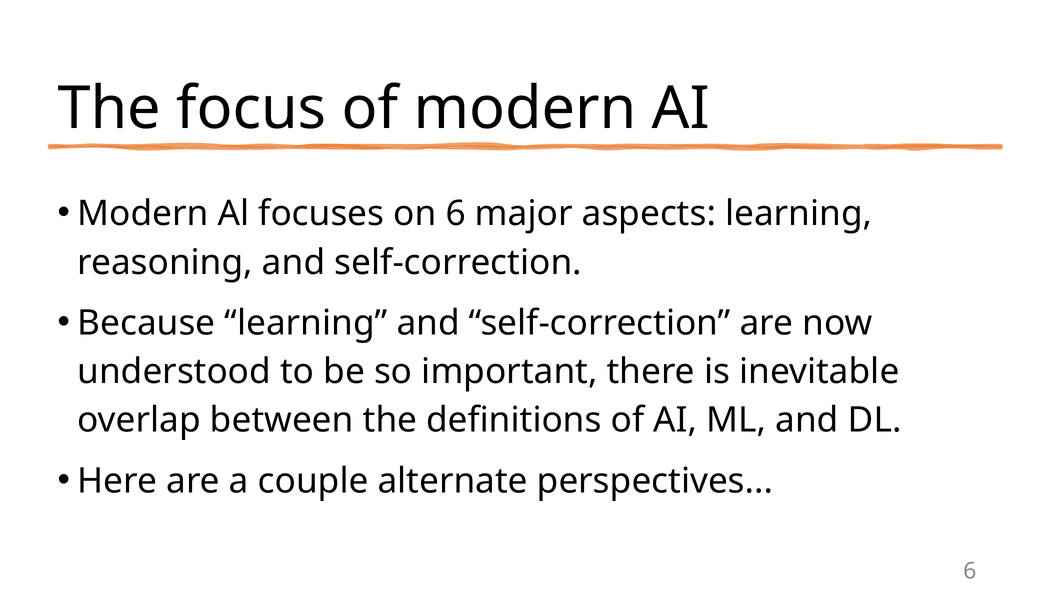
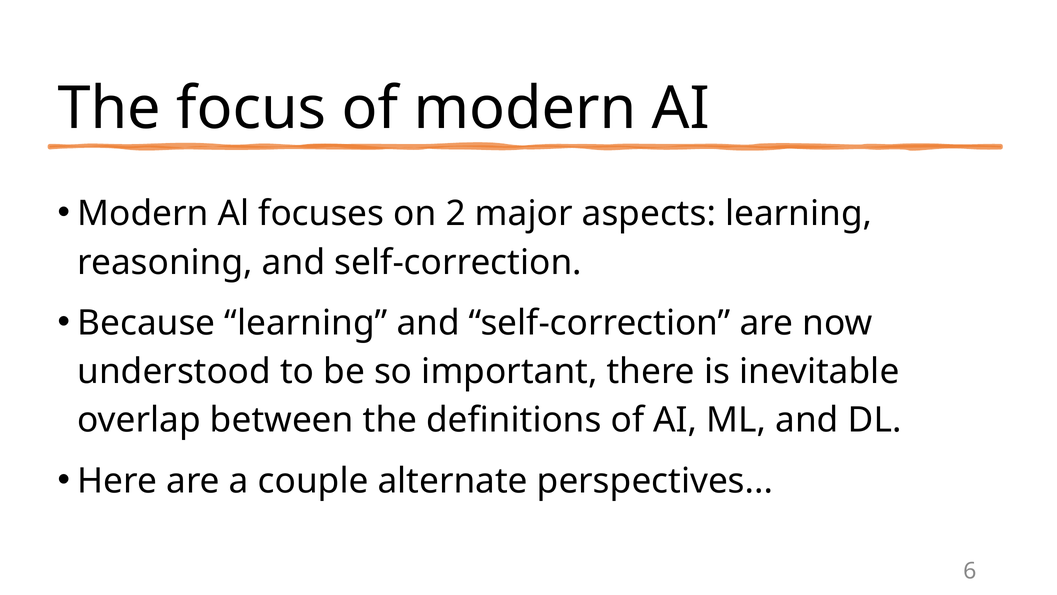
on 6: 6 -> 2
